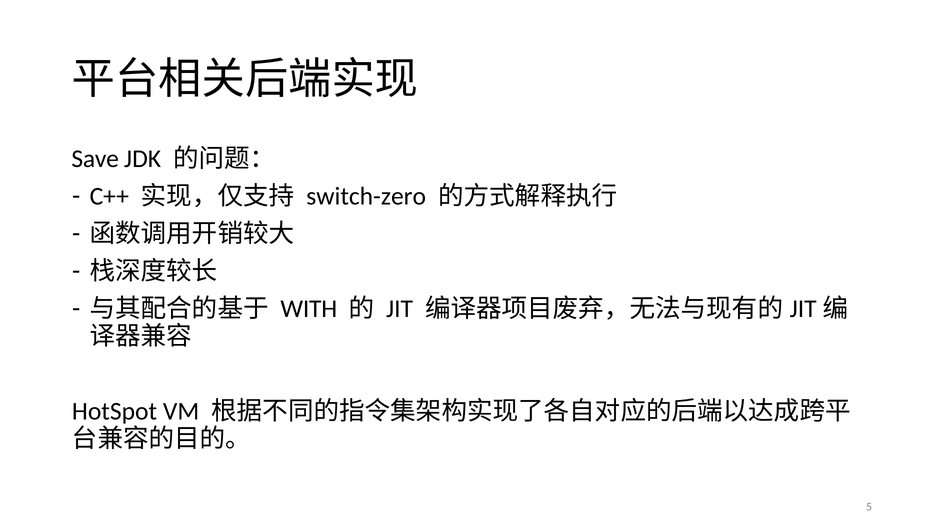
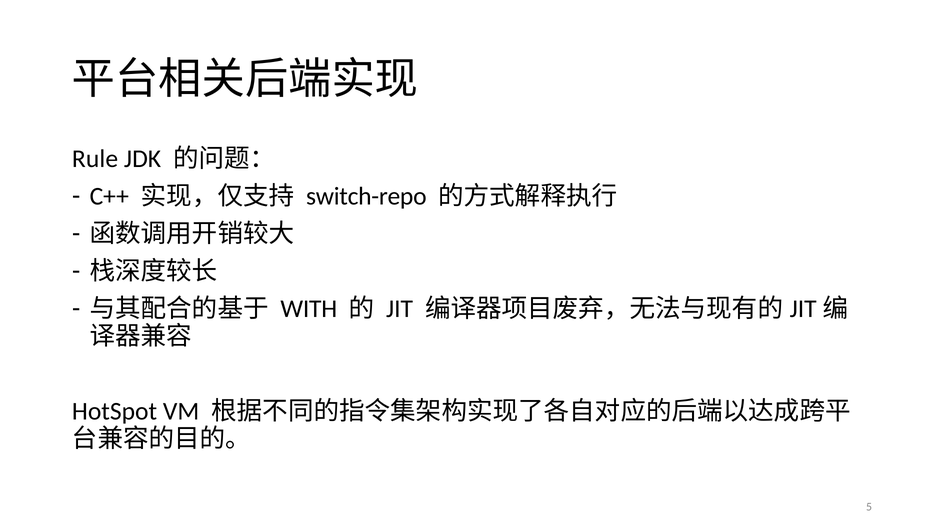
Save: Save -> Rule
switch-zero: switch-zero -> switch-repo
